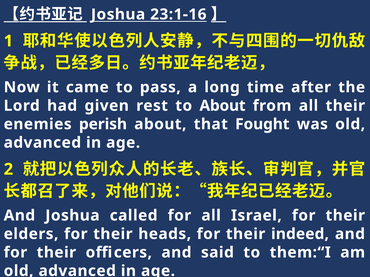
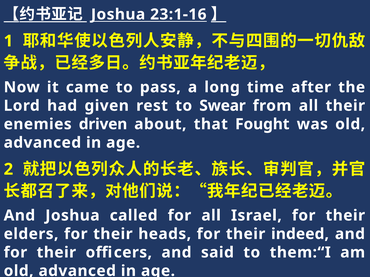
to About: About -> Swear
perish: perish -> driven
